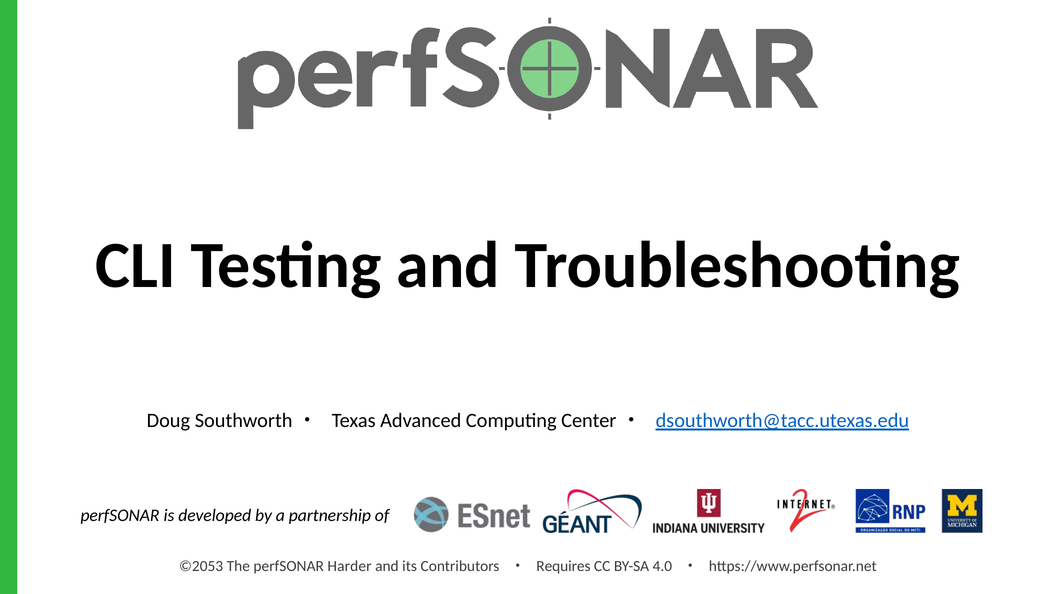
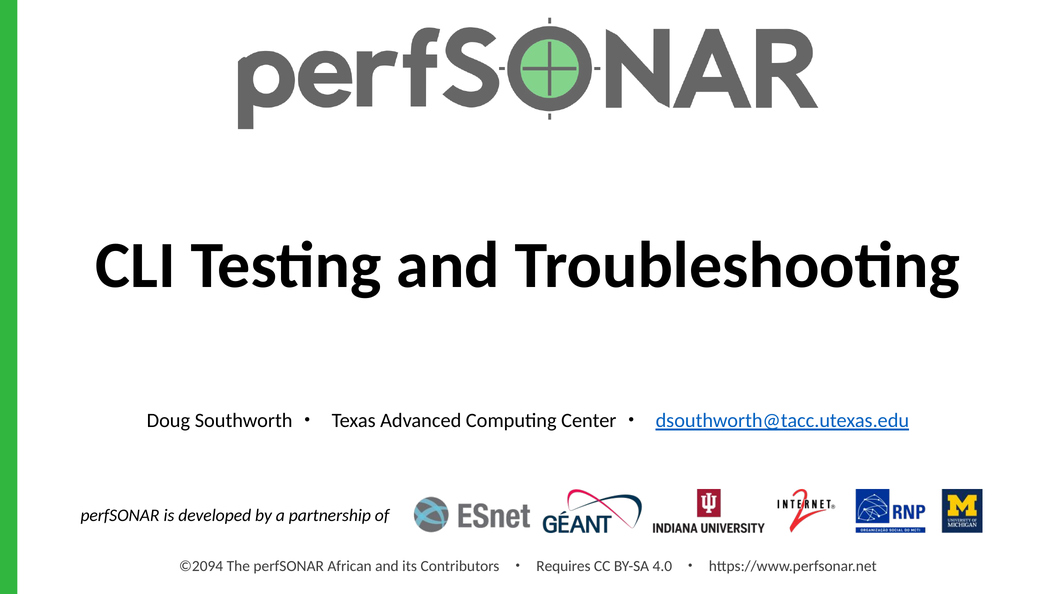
©2053: ©2053 -> ©2094
Harder: Harder -> African
